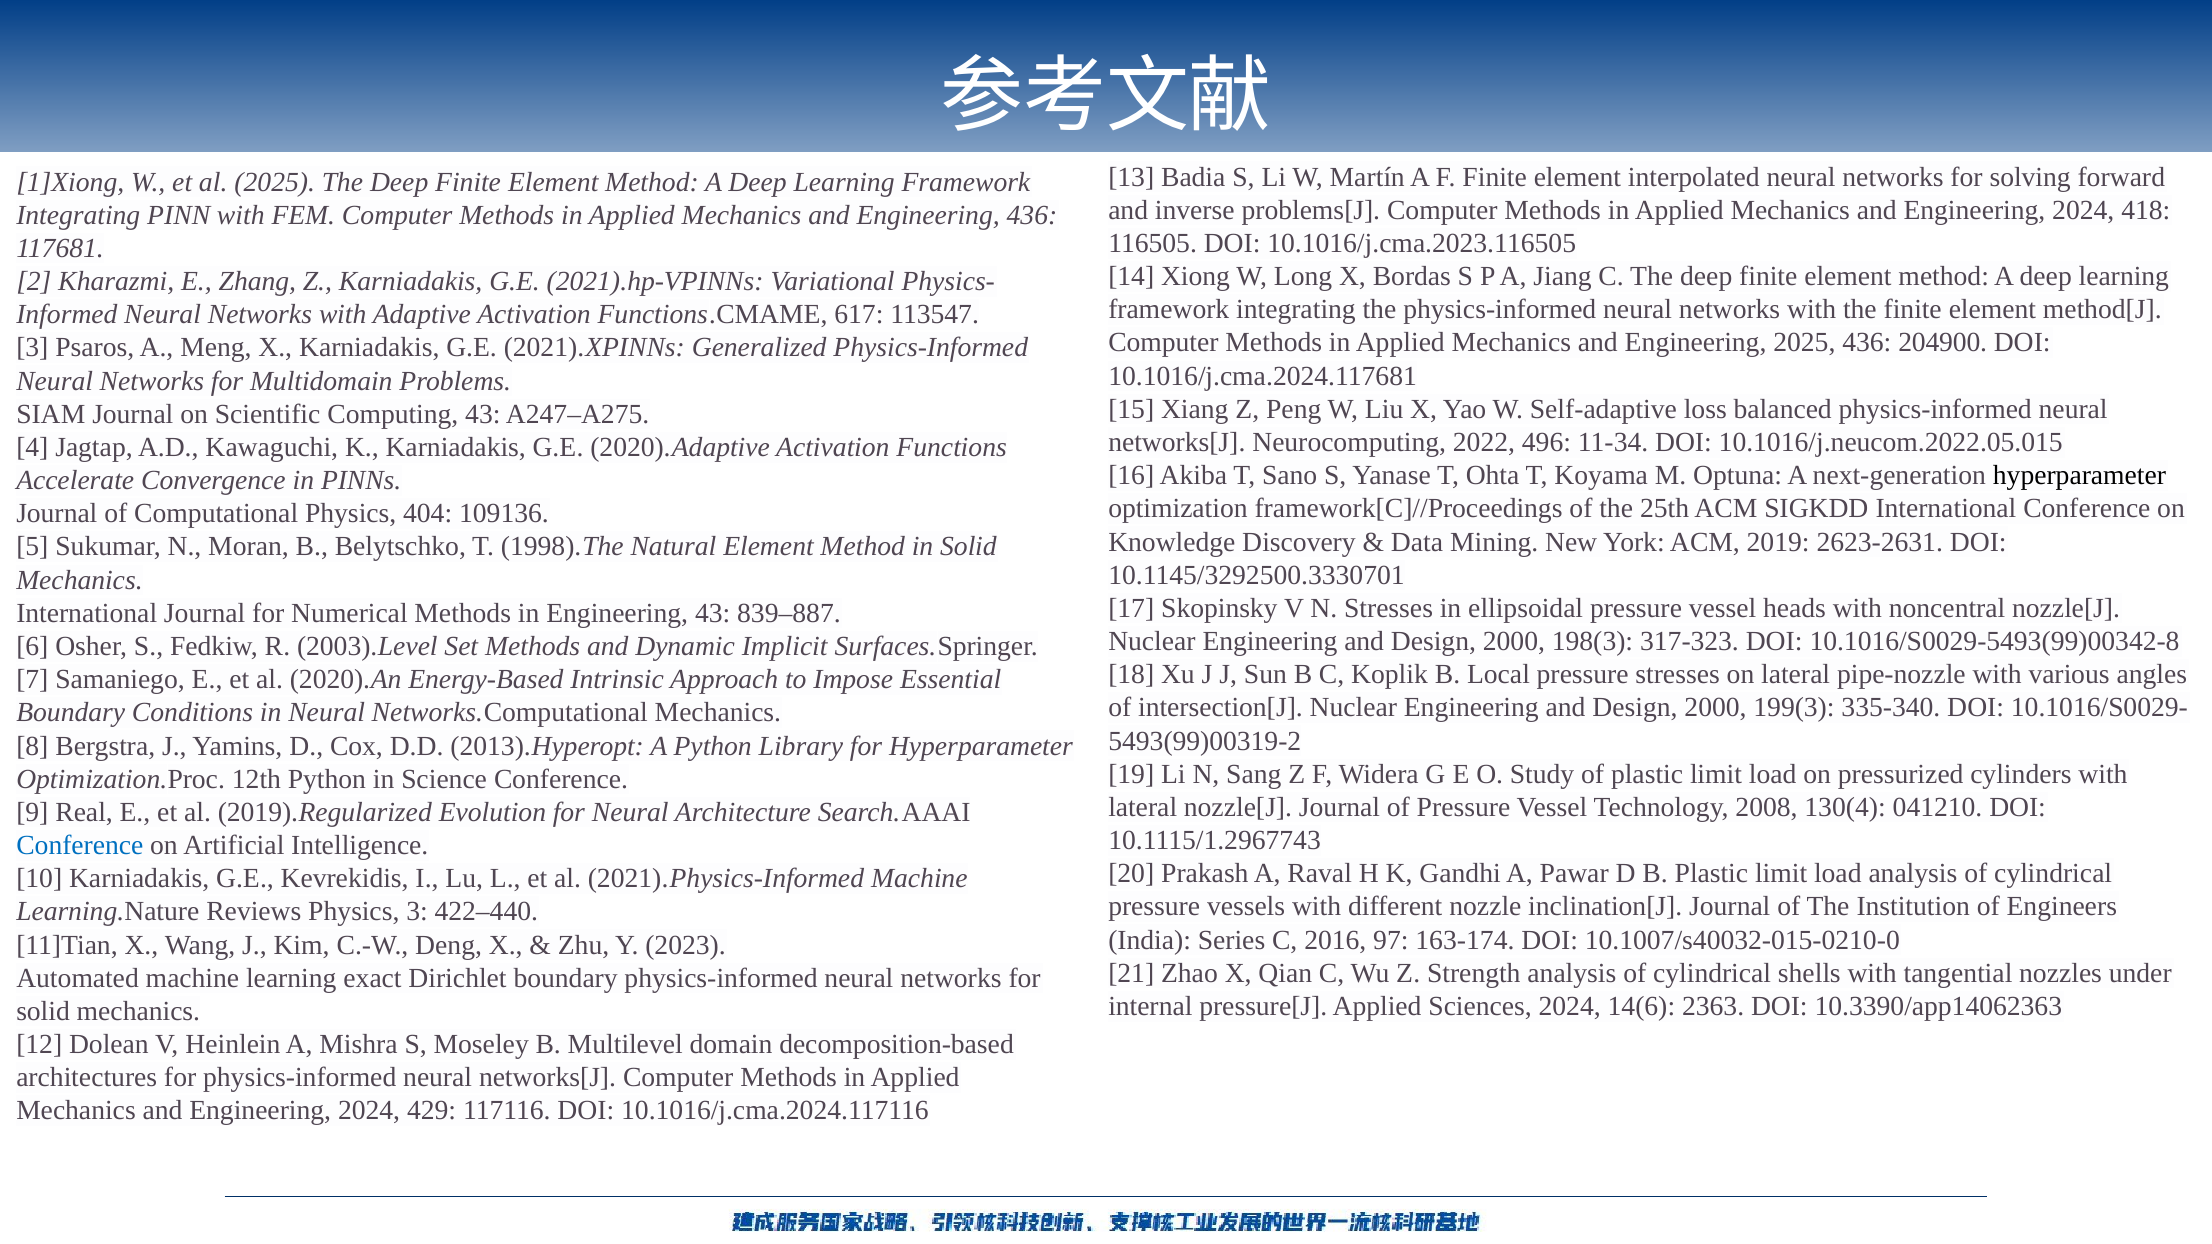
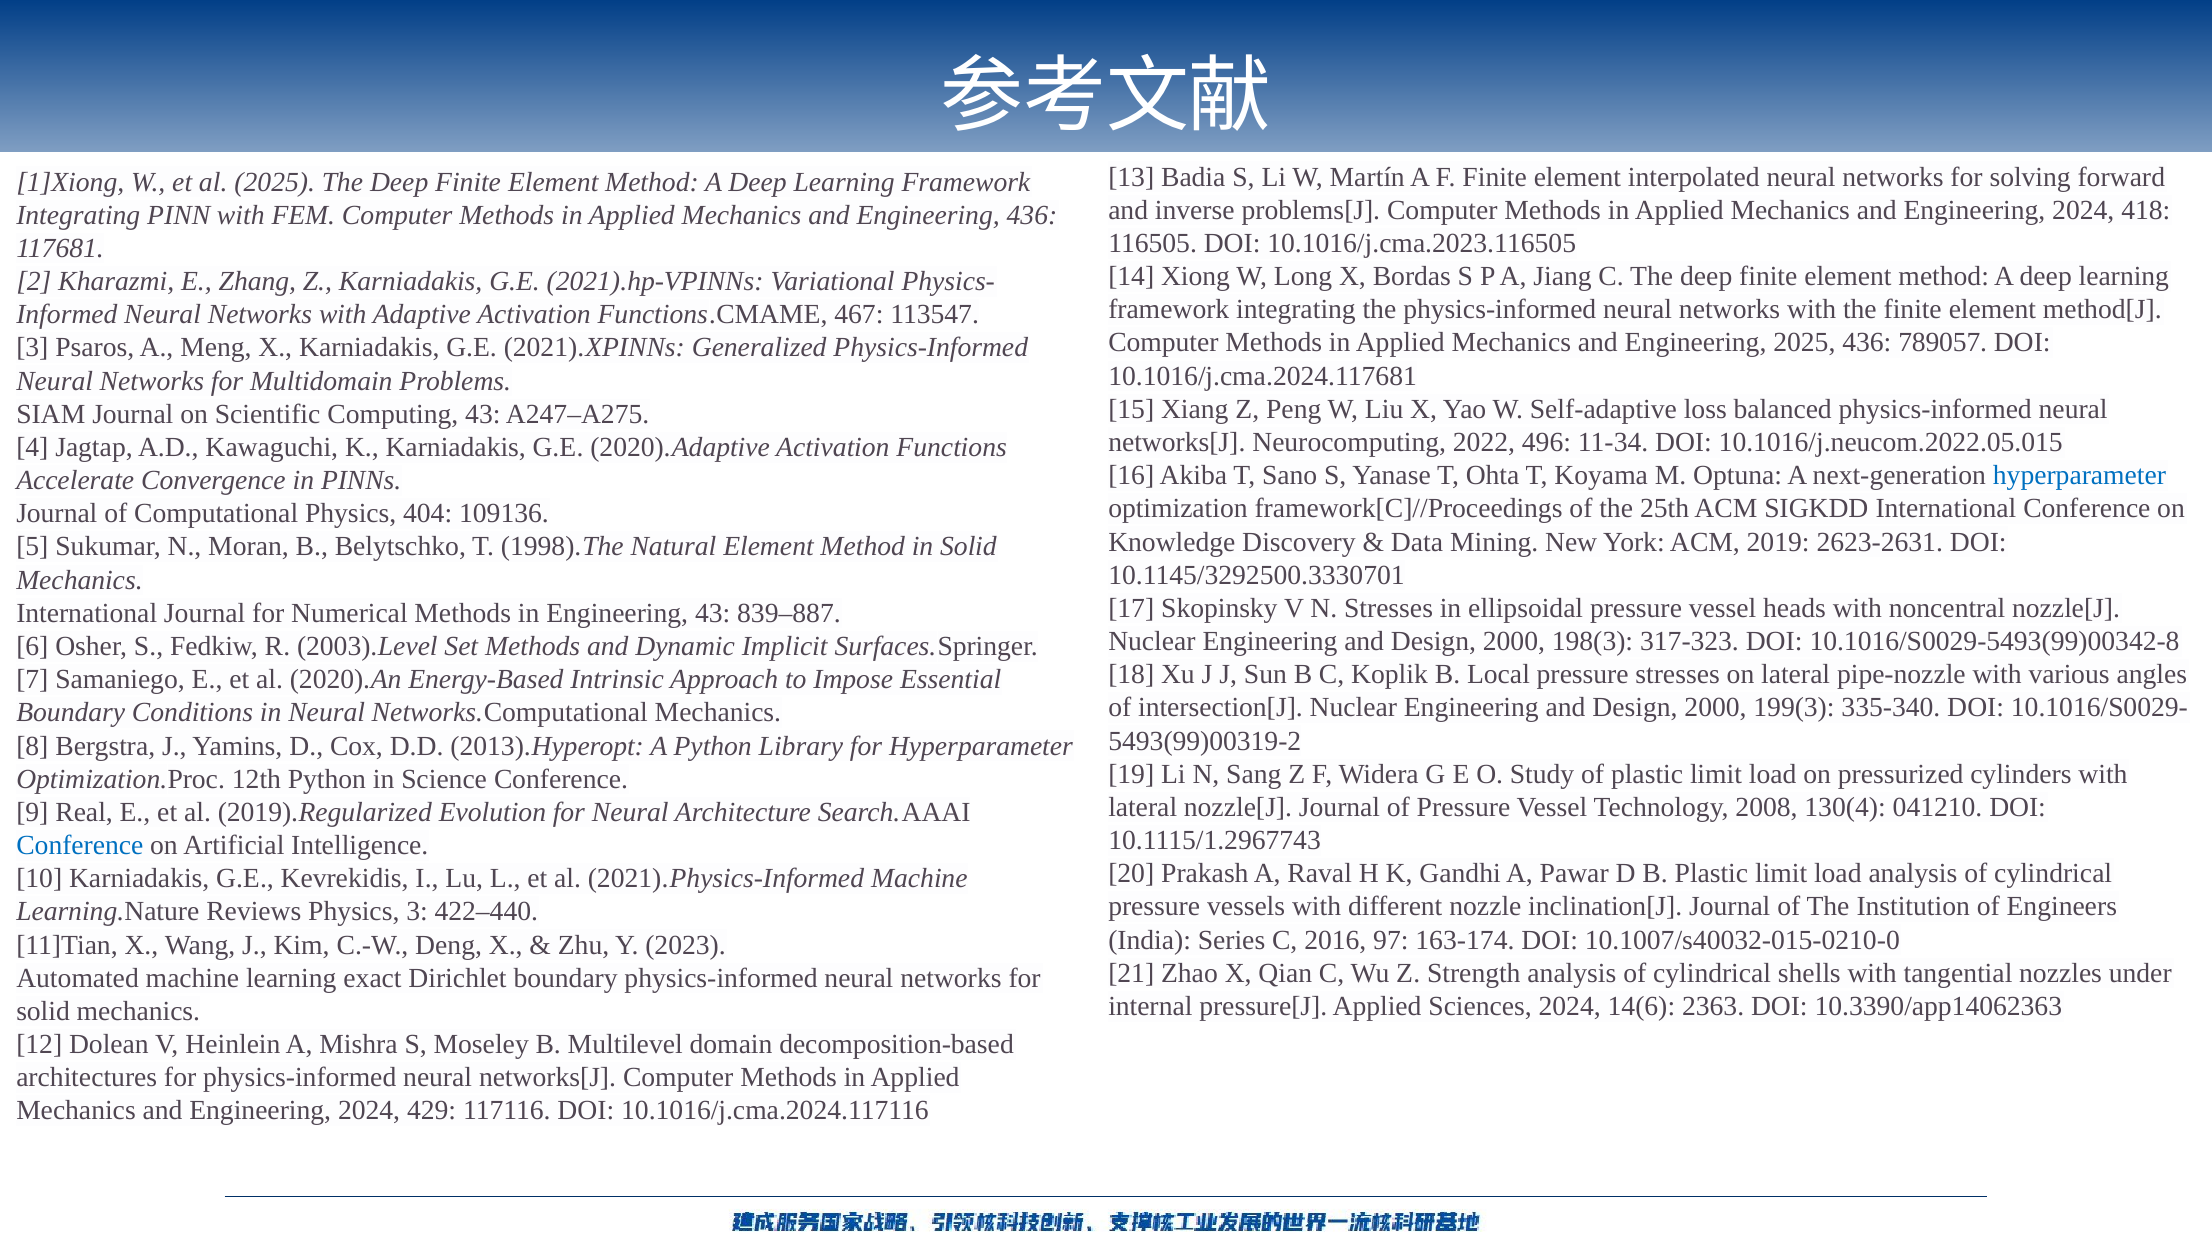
617: 617 -> 467
204900: 204900 -> 789057
hyperparameter at (2079, 476) colour: black -> blue
